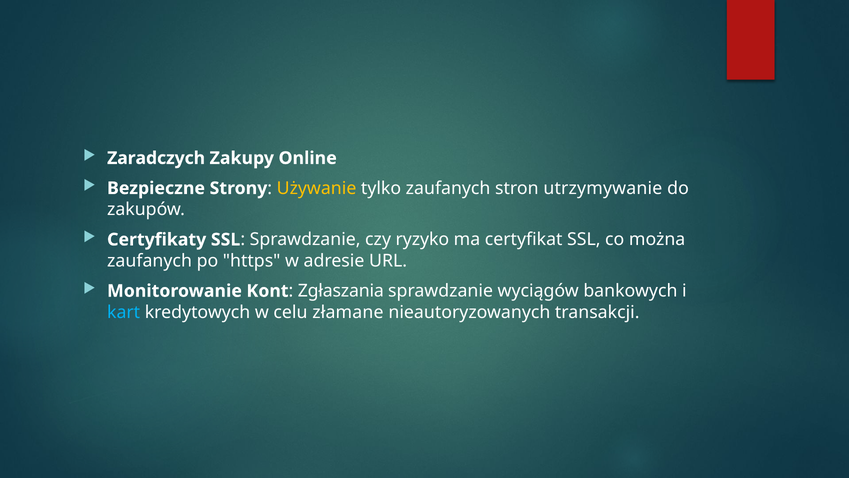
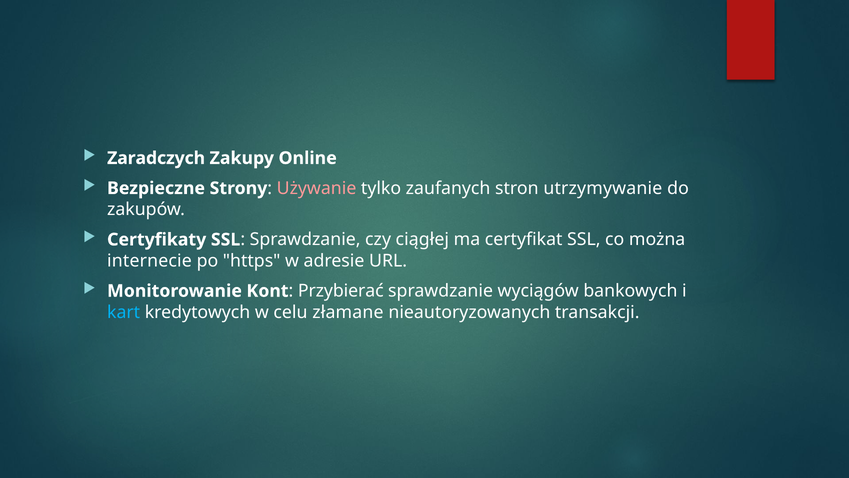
Używanie colour: yellow -> pink
ryzyko: ryzyko -> ciągłej
zaufanych at (150, 261): zaufanych -> internecie
Zgłaszania: Zgłaszania -> Przybierać
